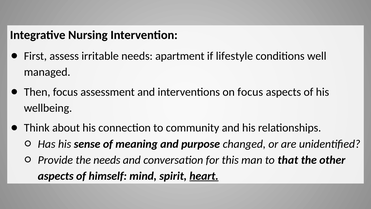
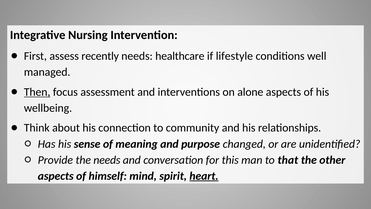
irritable: irritable -> recently
apartment: apartment -> healthcare
Then underline: none -> present
on focus: focus -> alone
